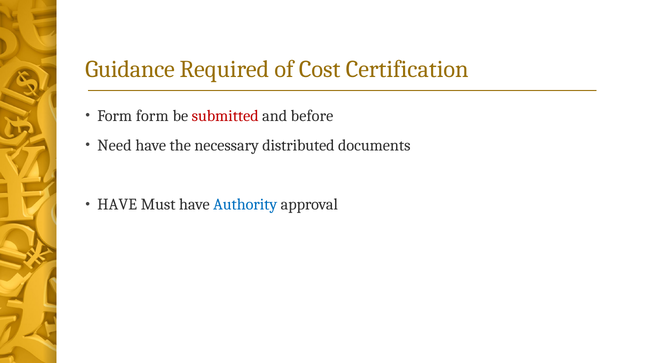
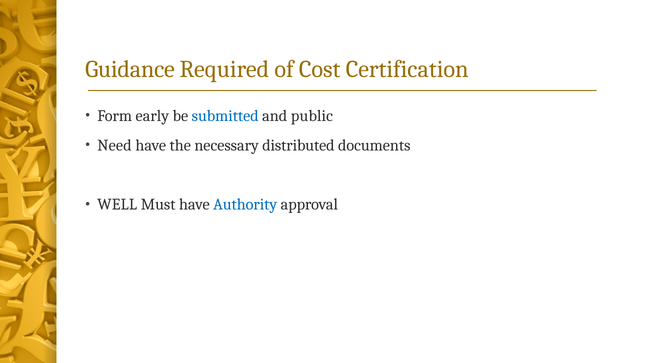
Form form: form -> early
submitted colour: red -> blue
before: before -> public
HAVE at (117, 204): HAVE -> WELL
